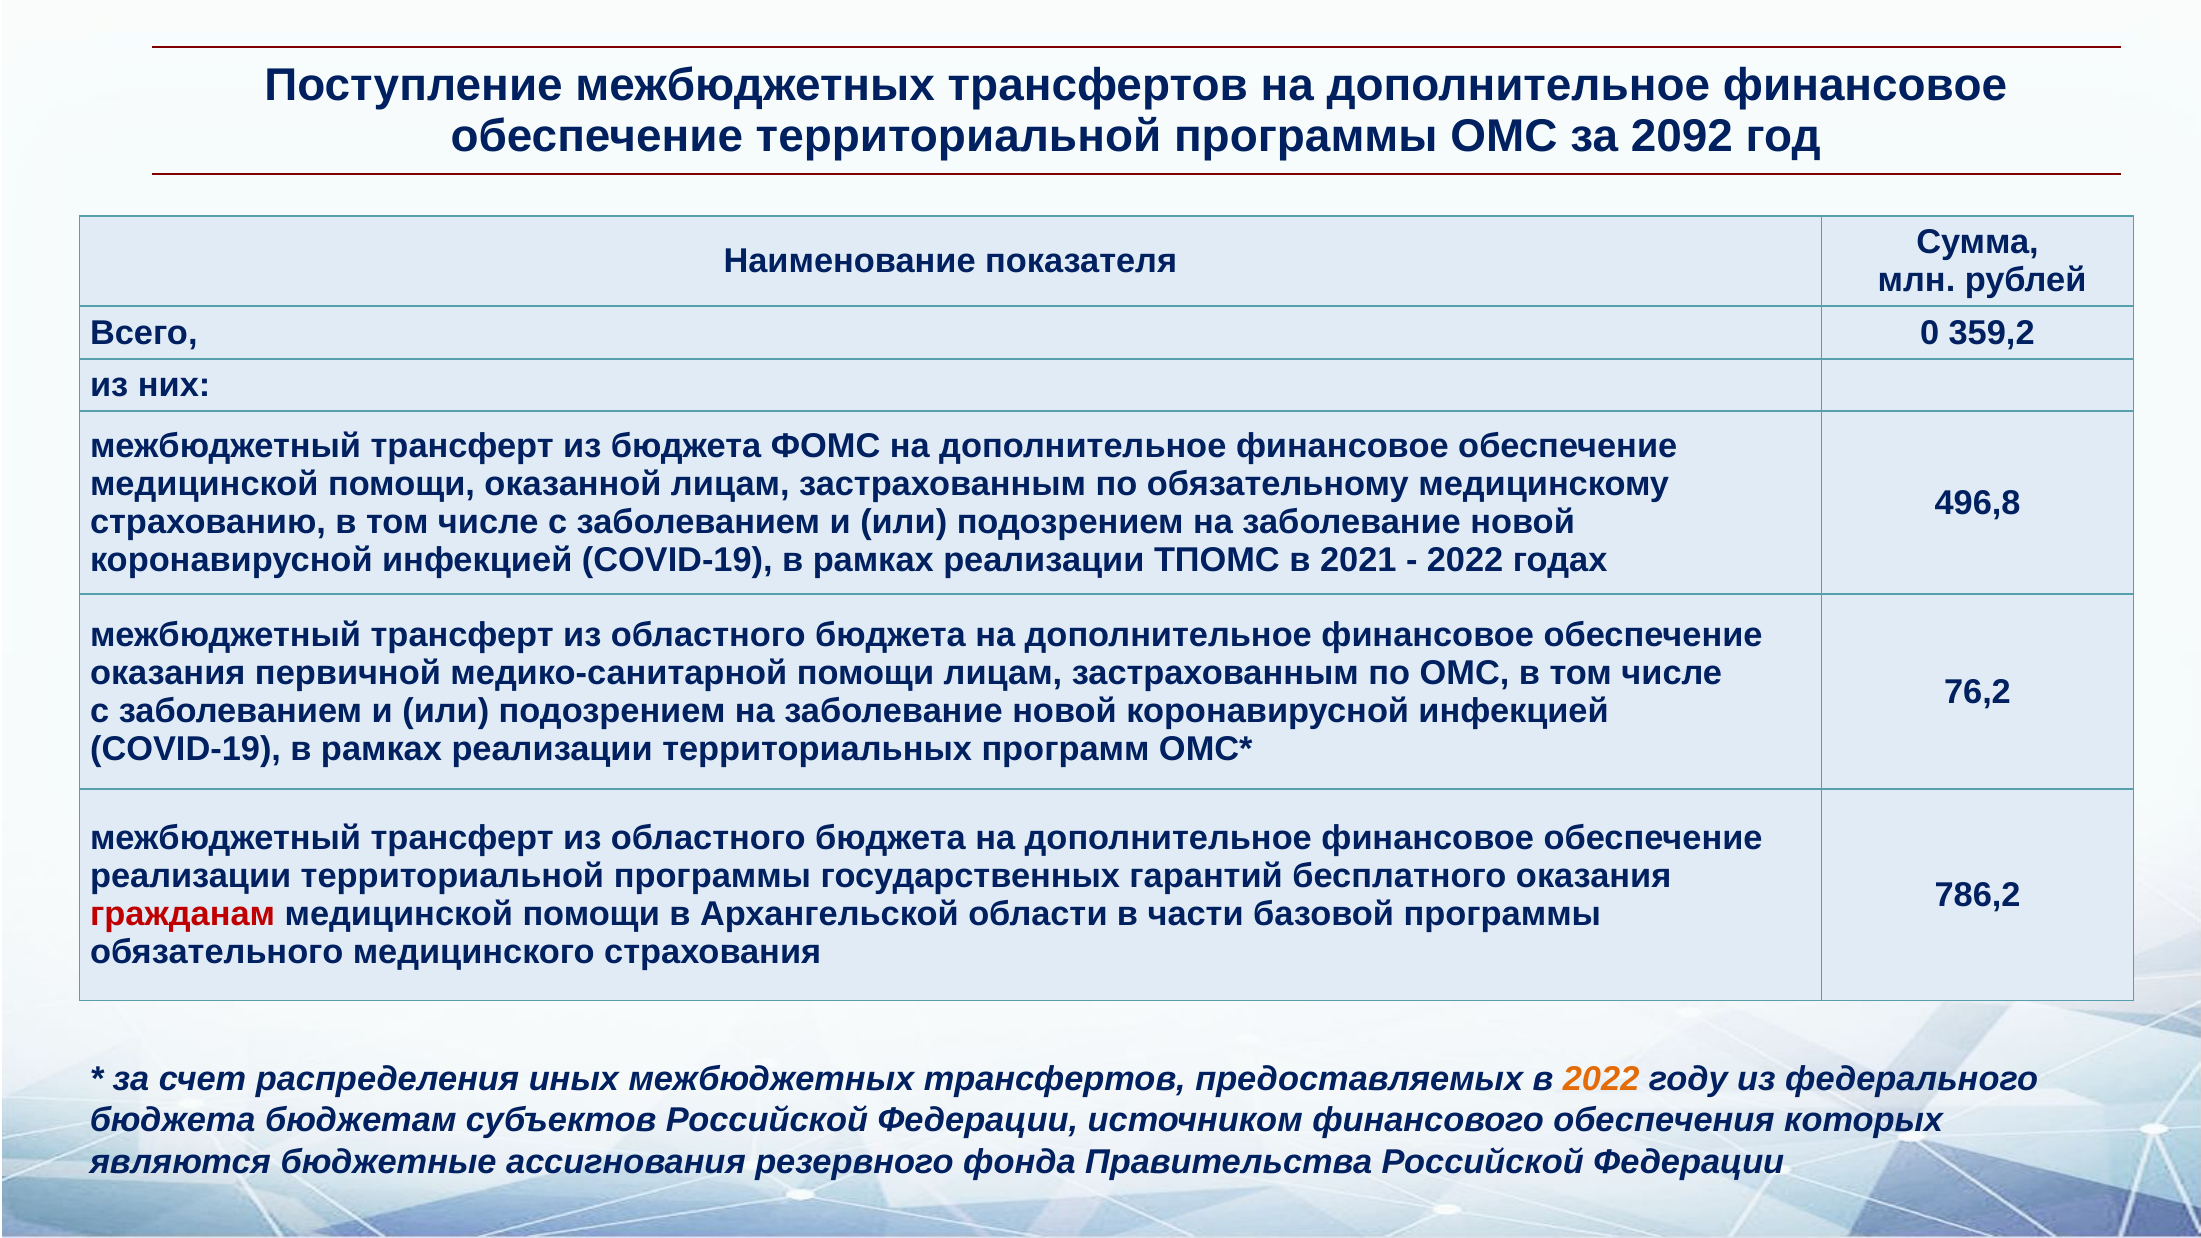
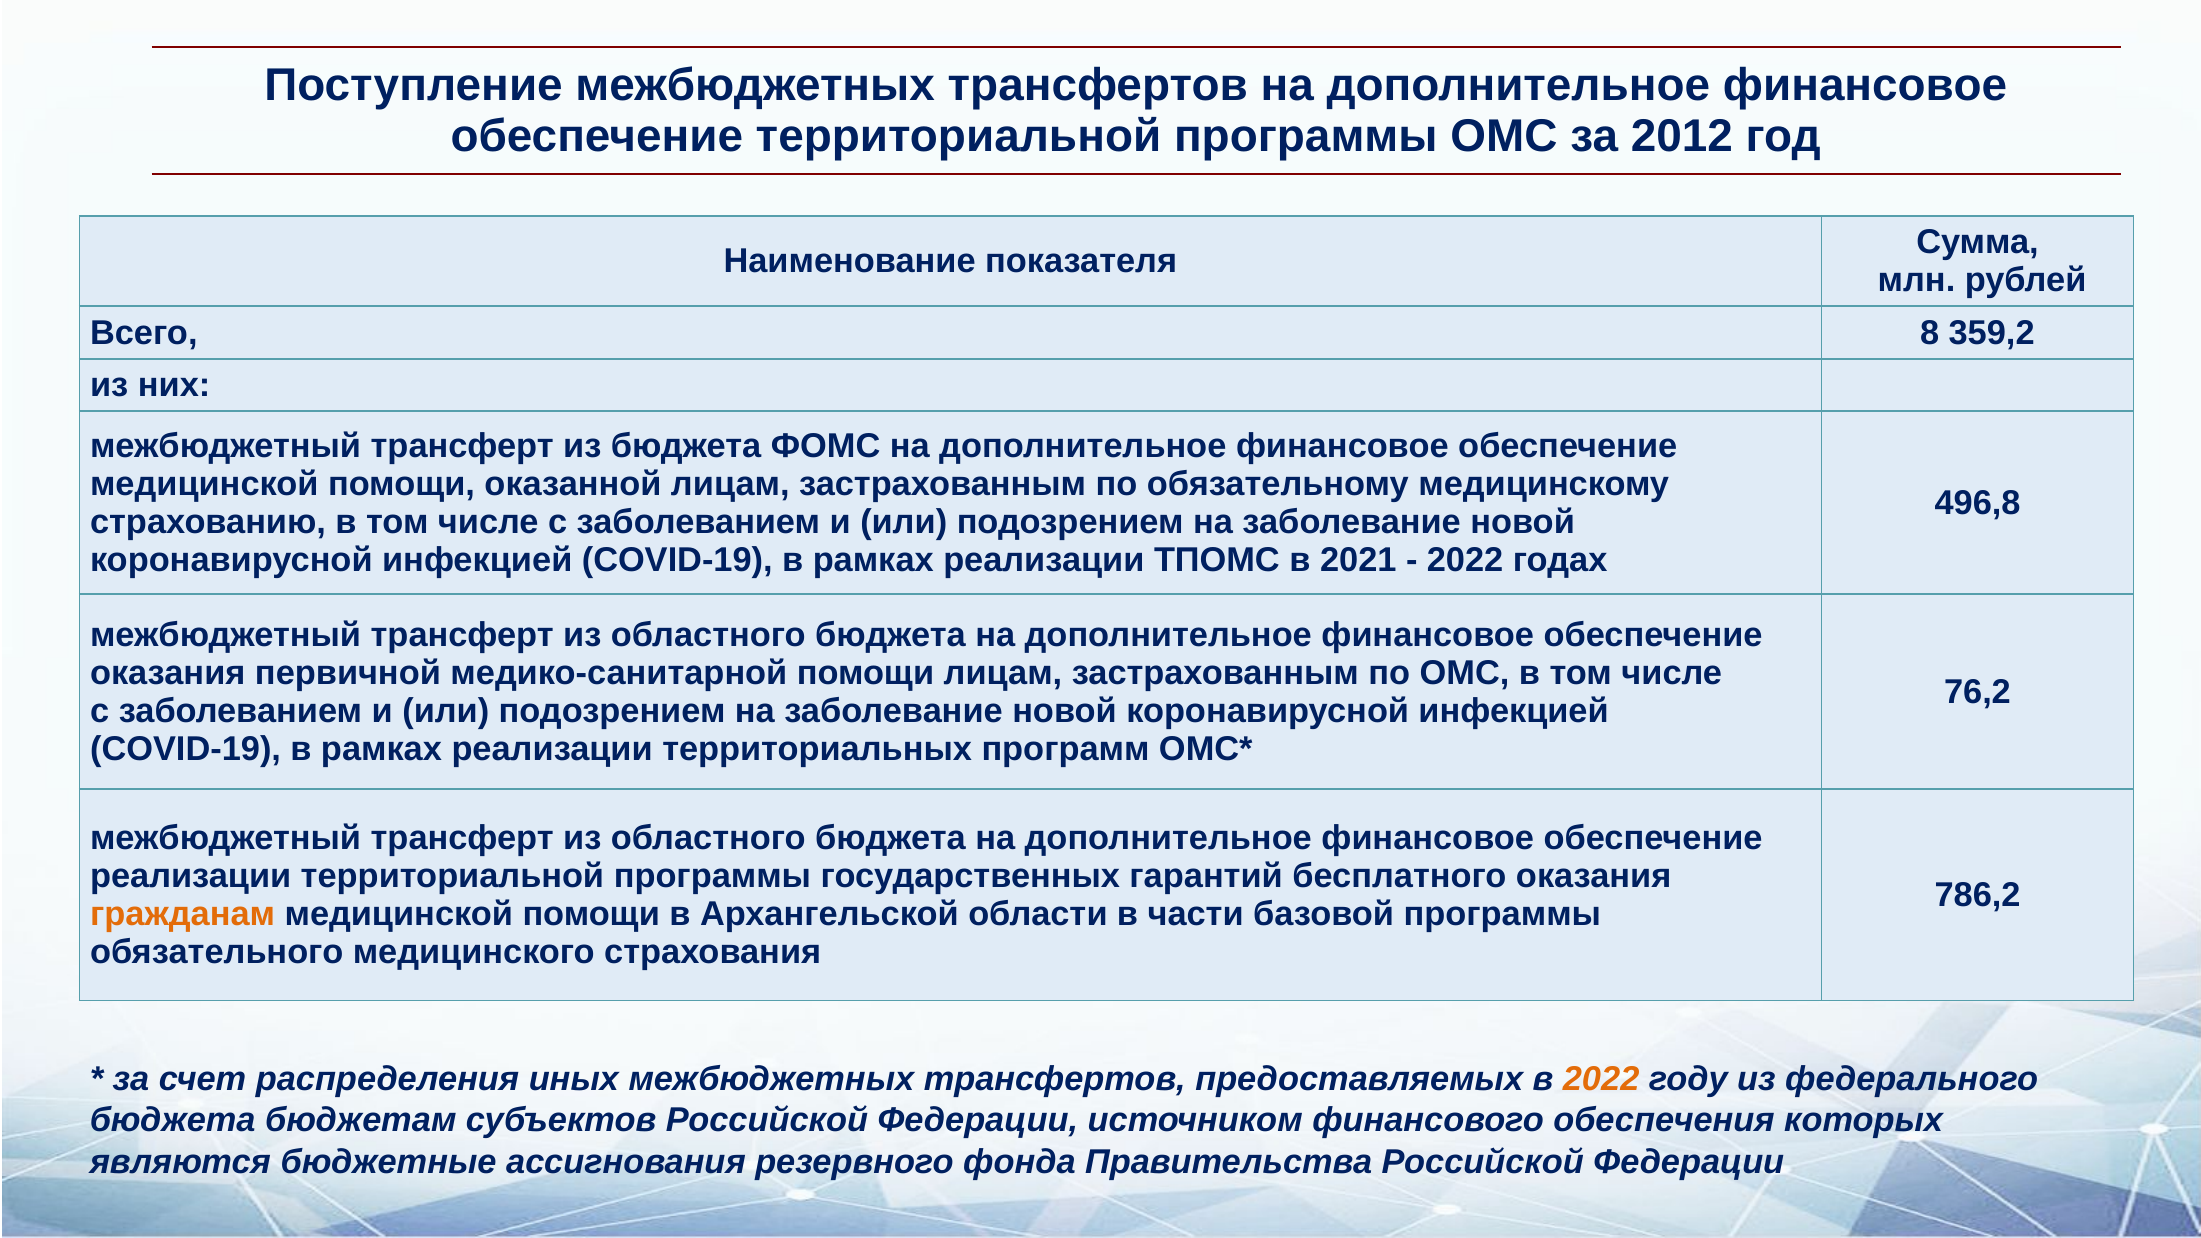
2092: 2092 -> 2012
0: 0 -> 8
гражданам colour: red -> orange
